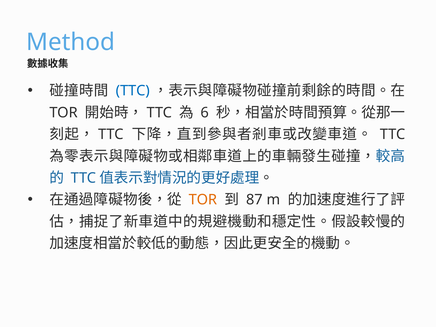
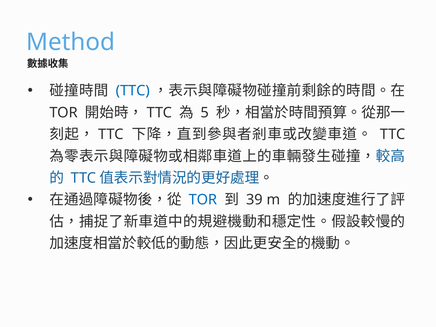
6: 6 -> 5
TOR at (203, 200) colour: orange -> blue
87: 87 -> 39
